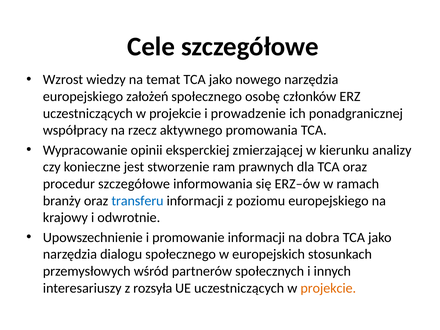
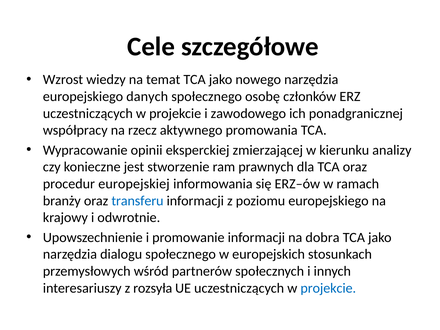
założeń: założeń -> danych
prowadzenie: prowadzenie -> zawodowego
procedur szczegółowe: szczegółowe -> europejskiej
projekcie at (328, 288) colour: orange -> blue
